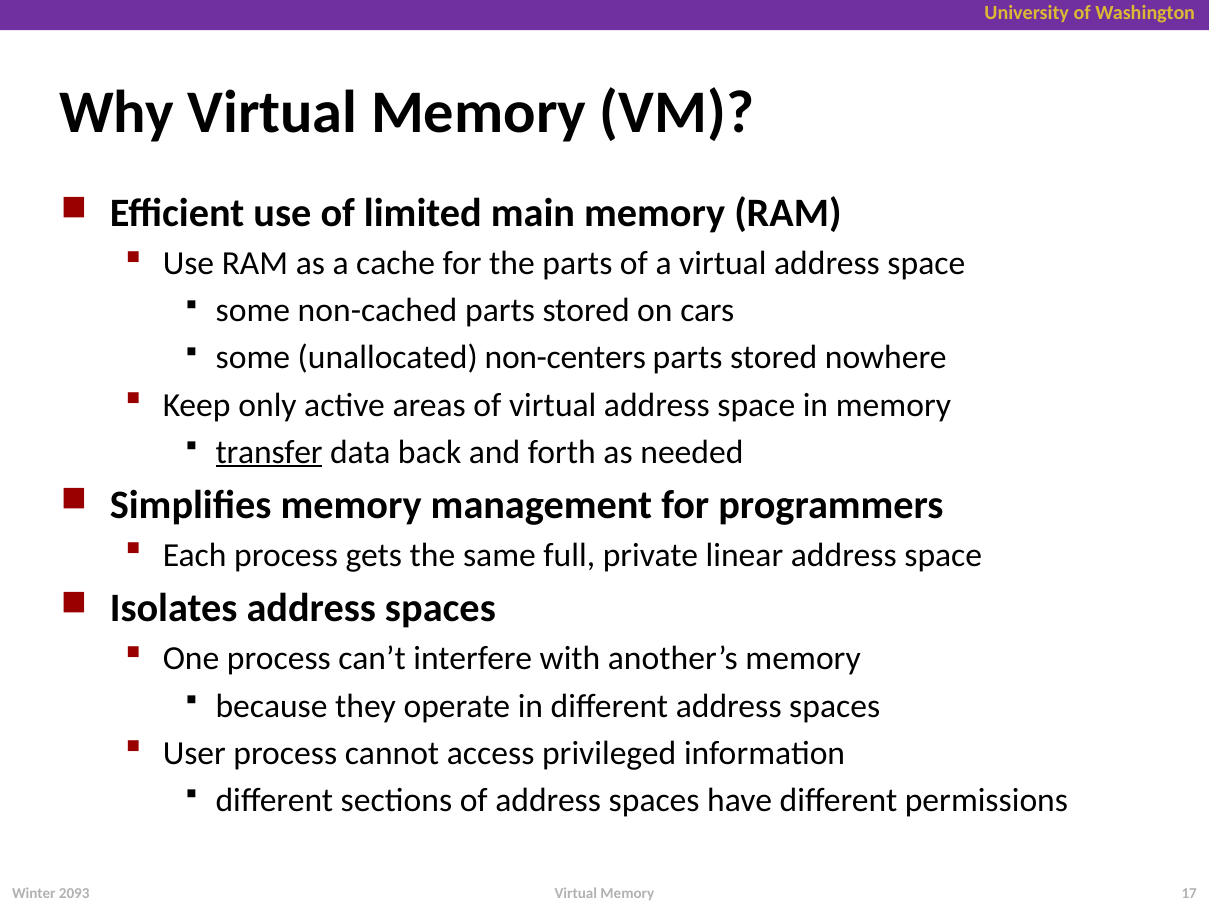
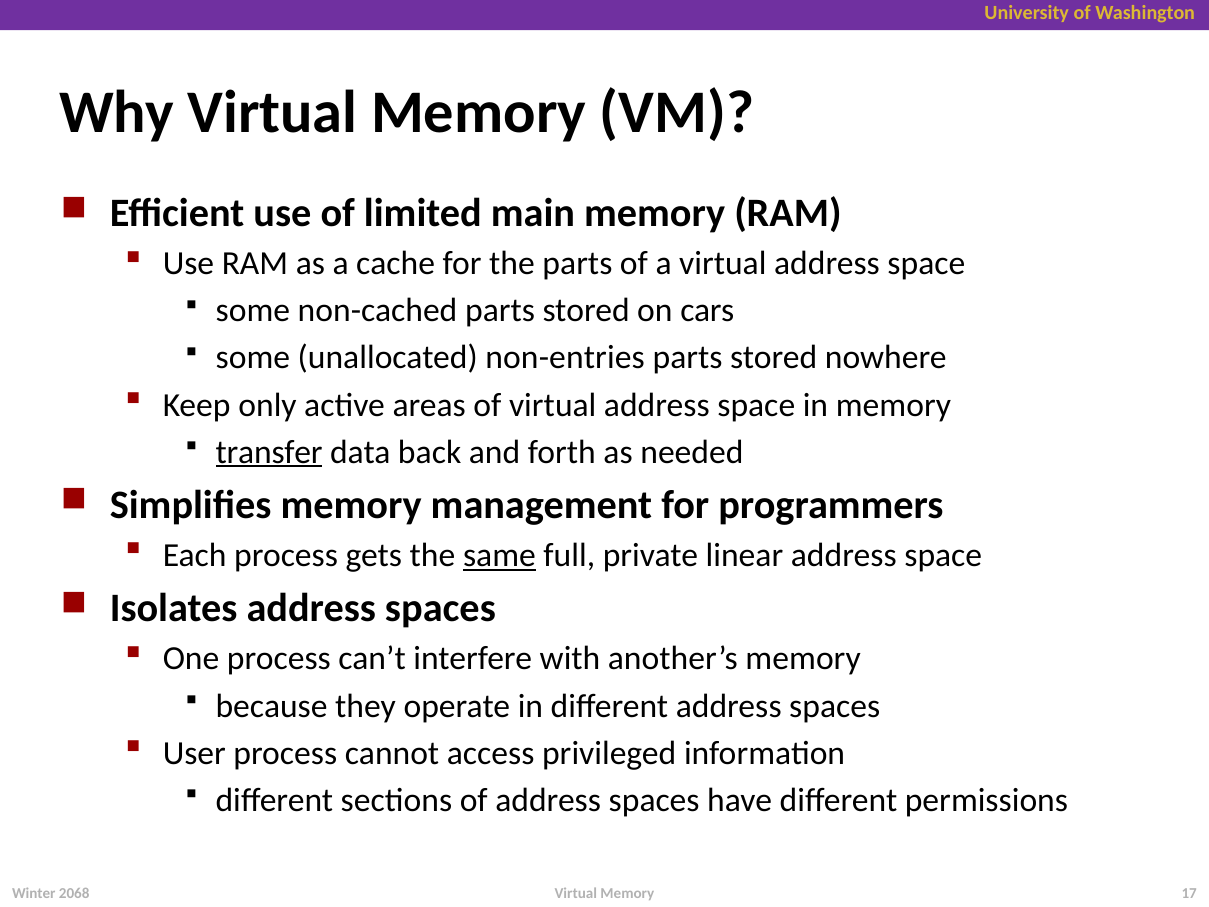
non-centers: non-centers -> non-entries
same underline: none -> present
2093: 2093 -> 2068
